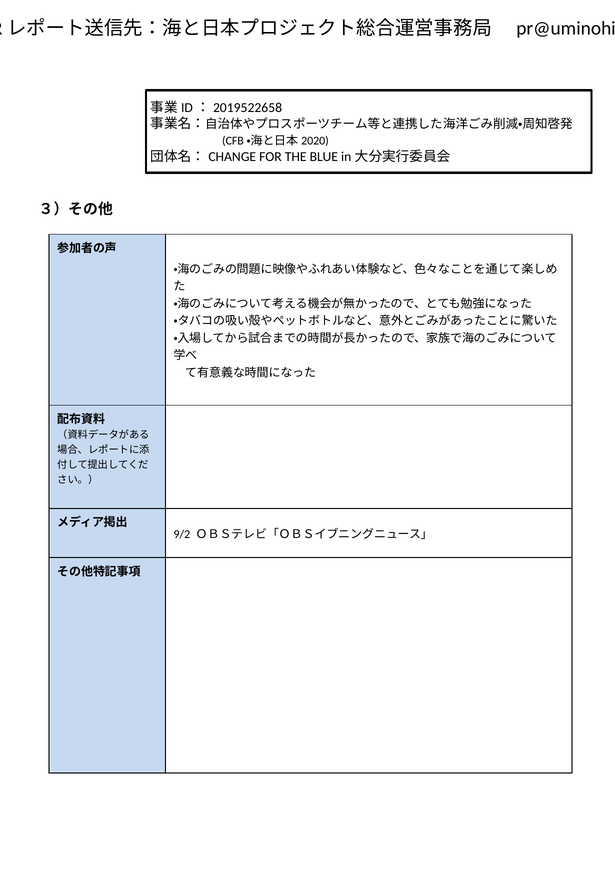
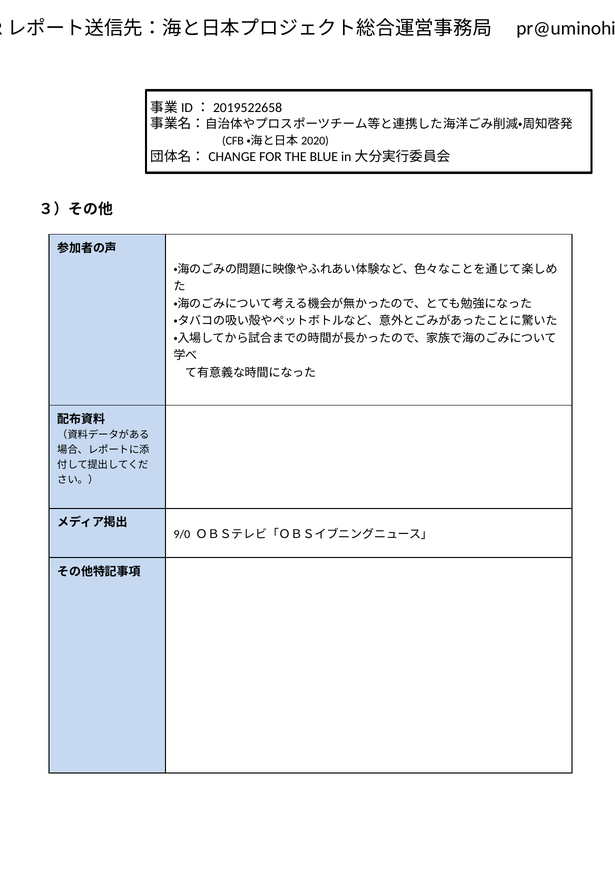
9/2: 9/2 -> 9/0
